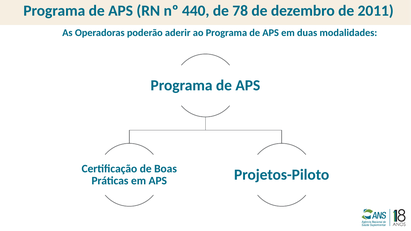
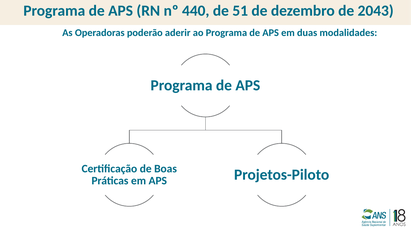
78: 78 -> 51
2011: 2011 -> 2043
